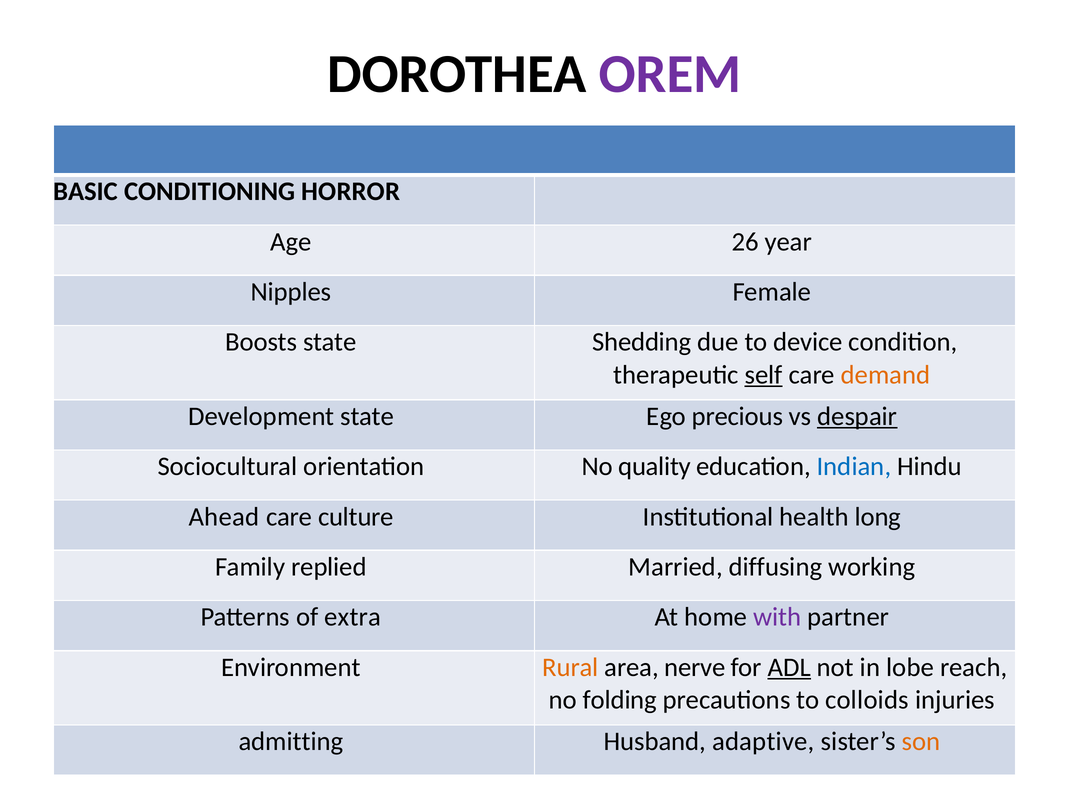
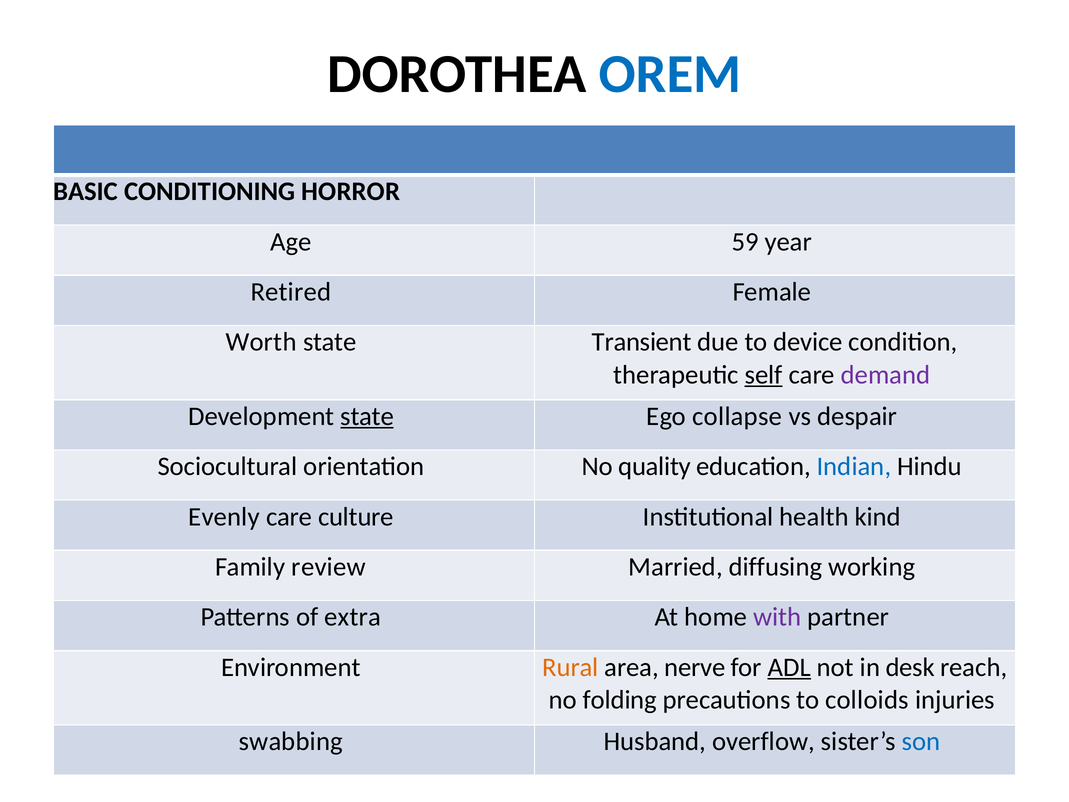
OREM colour: purple -> blue
26: 26 -> 59
Nipples: Nipples -> Retired
Boosts: Boosts -> Worth
Shedding: Shedding -> Transient
demand colour: orange -> purple
state at (367, 416) underline: none -> present
precious: precious -> collapse
despair underline: present -> none
Ahead: Ahead -> Evenly
long: long -> kind
replied: replied -> review
lobe: lobe -> desk
admitting: admitting -> swabbing
adaptive: adaptive -> overflow
son colour: orange -> blue
